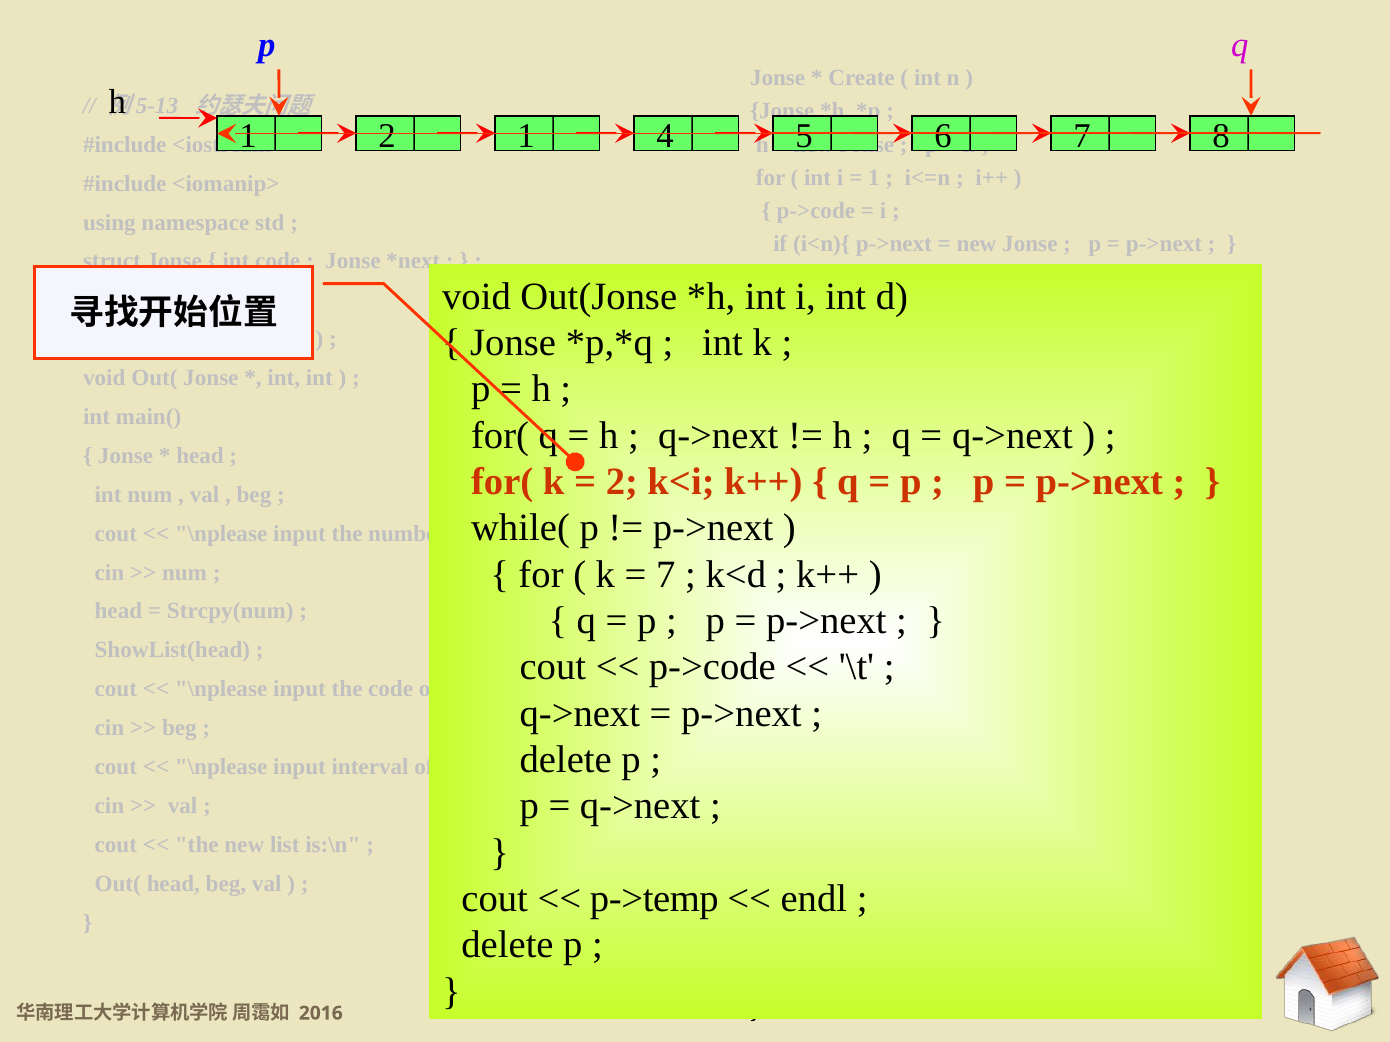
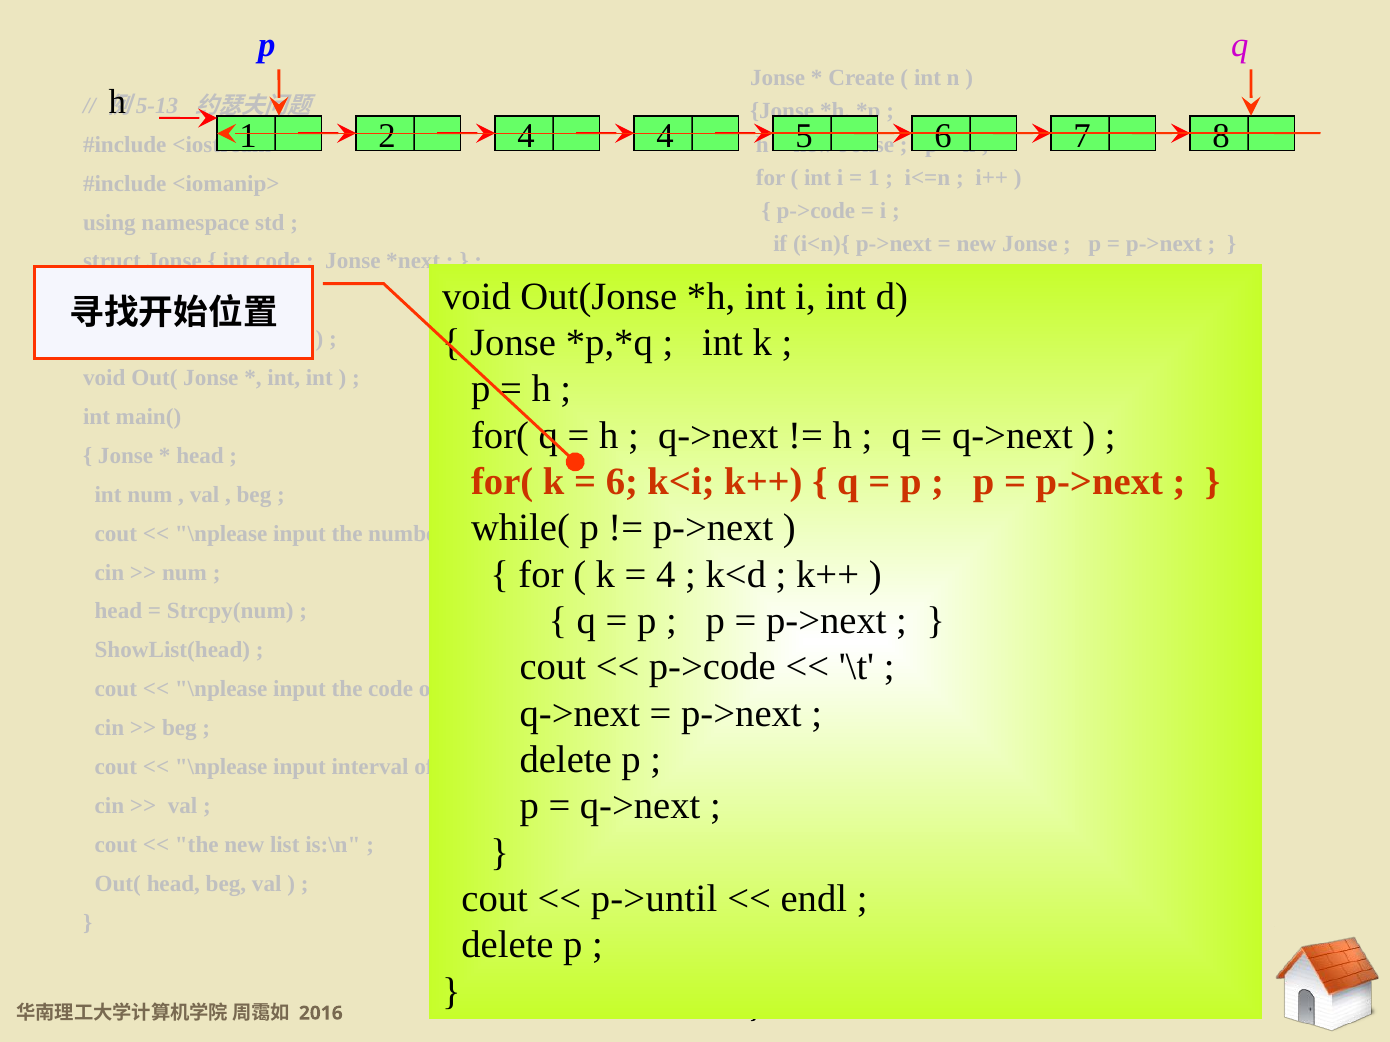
2 1: 1 -> 4
2 at (622, 482): 2 -> 6
7 at (666, 575): 7 -> 4
p->temp: p->temp -> p->until
